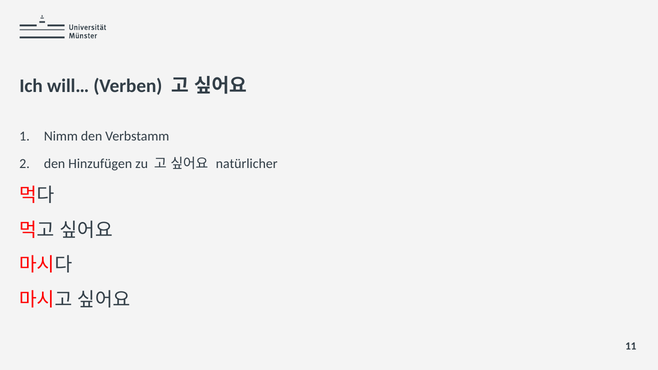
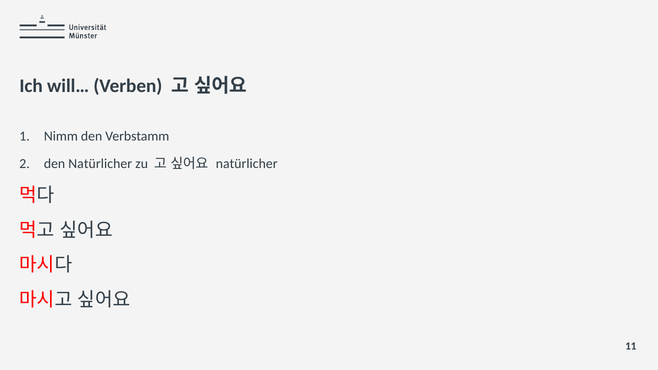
den Hinzufügen: Hinzufügen -> Natürlicher
